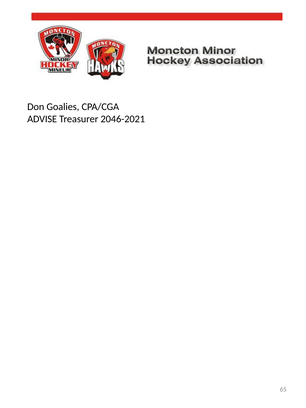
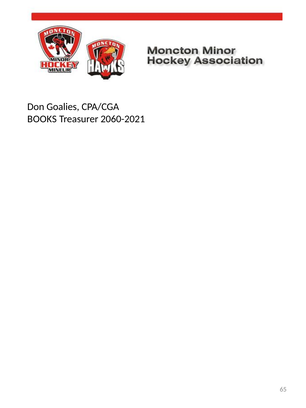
ADVISE: ADVISE -> BOOKS
2046-2021: 2046-2021 -> 2060-2021
